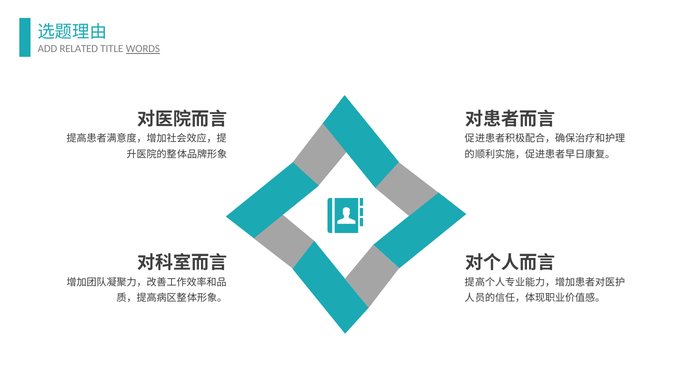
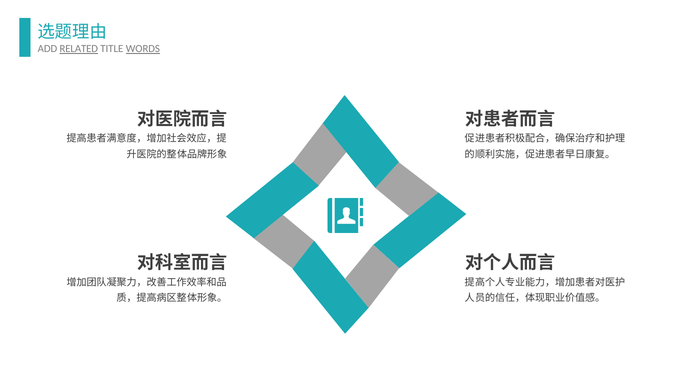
RELATED underline: none -> present
